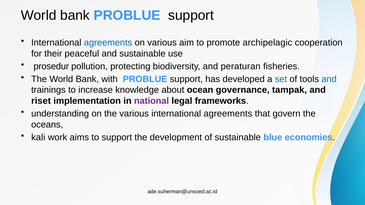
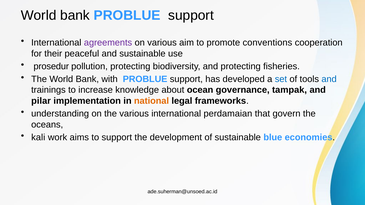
agreements at (108, 43) colour: blue -> purple
archipelagic: archipelagic -> conventions
and peraturan: peraturan -> protecting
riset: riset -> pilar
national colour: purple -> orange
various international agreements: agreements -> perdamaian
